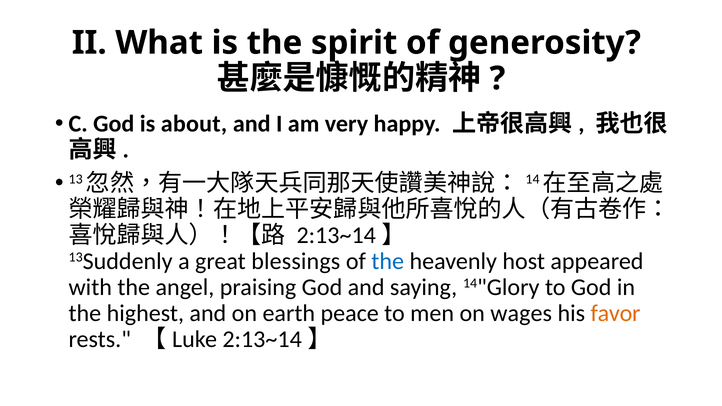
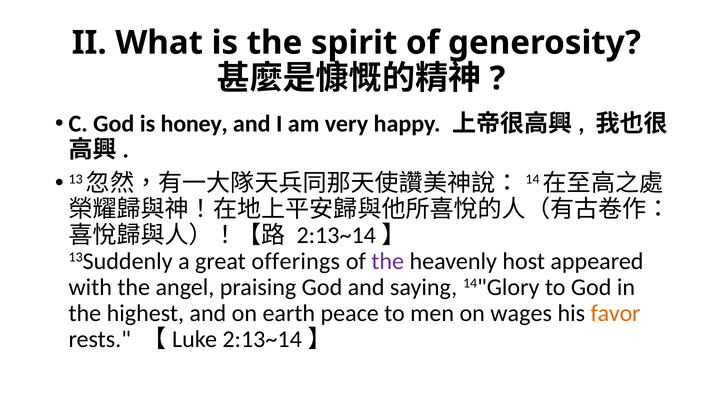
about: about -> honey
blessings: blessings -> offerings
the at (388, 261) colour: blue -> purple
